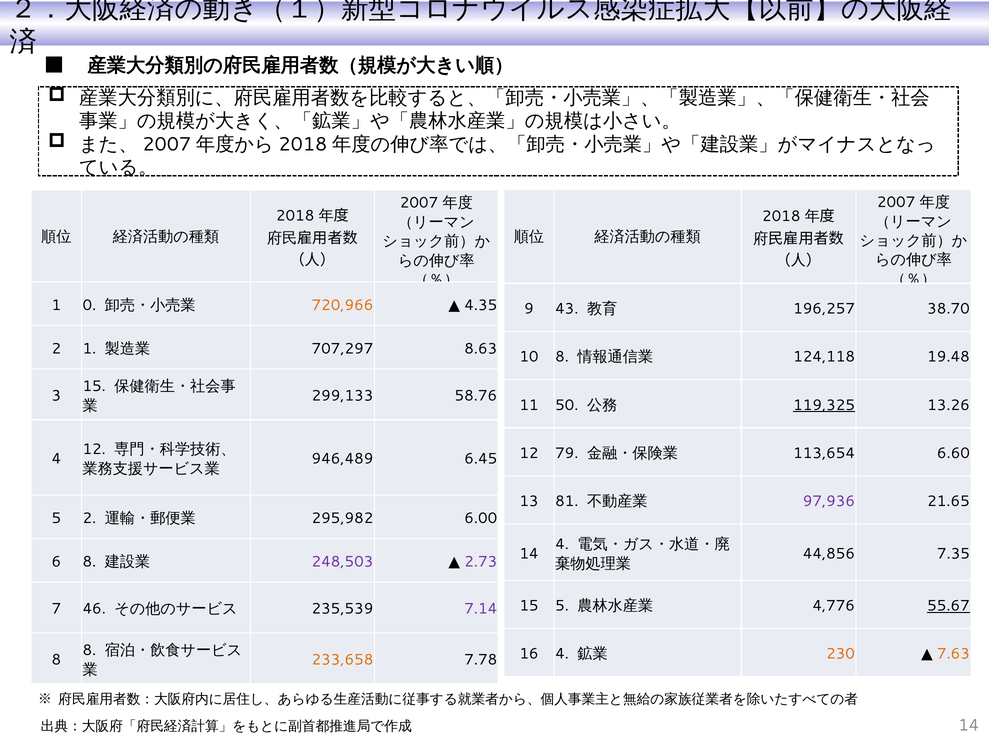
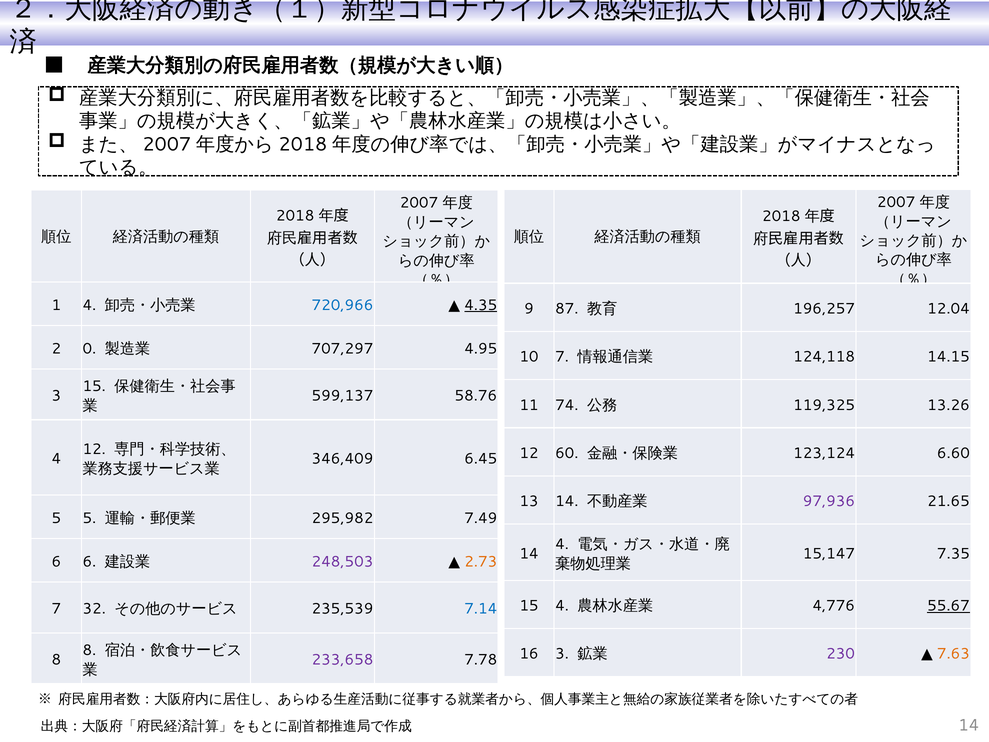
1 0: 0 -> 4
720,966 colour: orange -> blue
4.35 underline: none -> present
43: 43 -> 87
38.70: 38.70 -> 12.04
2 1: 1 -> 0
8.63: 8.63 -> 4.95
10 8: 8 -> 7
19.48: 19.48 -> 14.15
299,133: 299,133 -> 599,137
50: 50 -> 74
119,325 underline: present -> none
79: 79 -> 60
113,654: 113,654 -> 123,124
946,489: 946,489 -> 346,409
13 81: 81 -> 14
5 2: 2 -> 5
6.00: 6.00 -> 7.49
44,856: 44,856 -> 15,147
6 8: 8 -> 6
2.73 colour: purple -> orange
15 5: 5 -> 4
46: 46 -> 32
7.14 colour: purple -> blue
16 4: 4 -> 3
230 colour: orange -> purple
233,658 colour: orange -> purple
